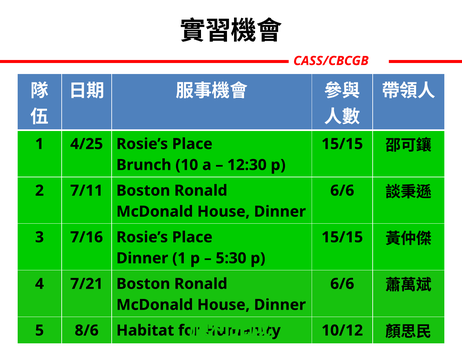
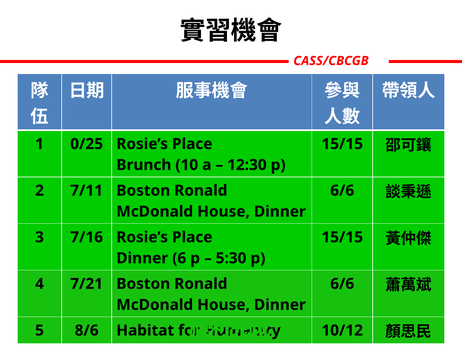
4/25: 4/25 -> 0/25
Dinner 1: 1 -> 6
